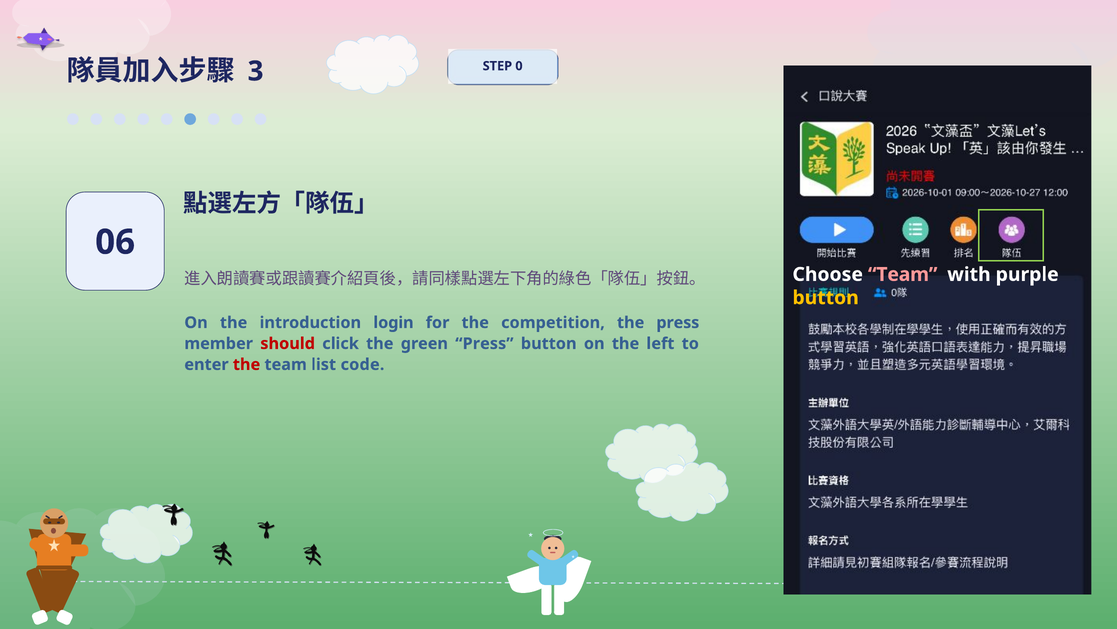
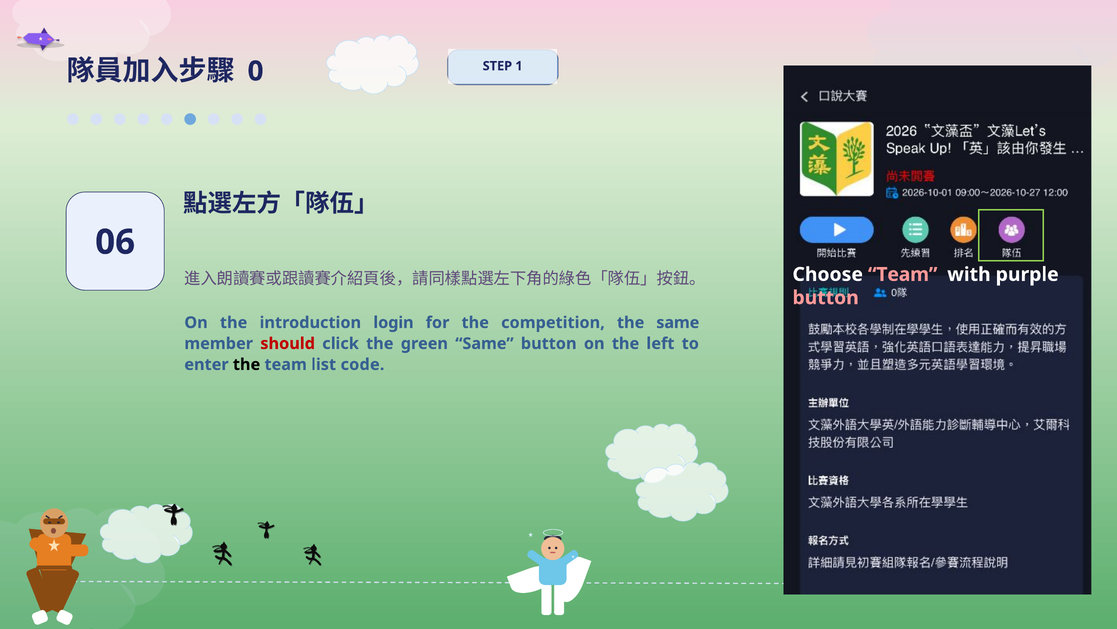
3: 3 -> 0
0: 0 -> 1
button at (826, 297) colour: yellow -> pink
the press: press -> same
green Press: Press -> Same
the at (247, 364) colour: red -> black
